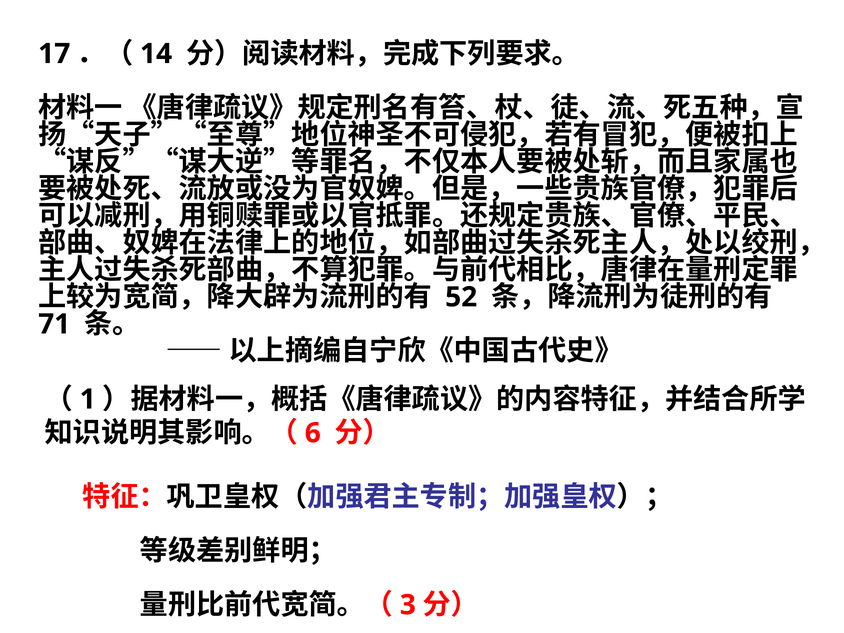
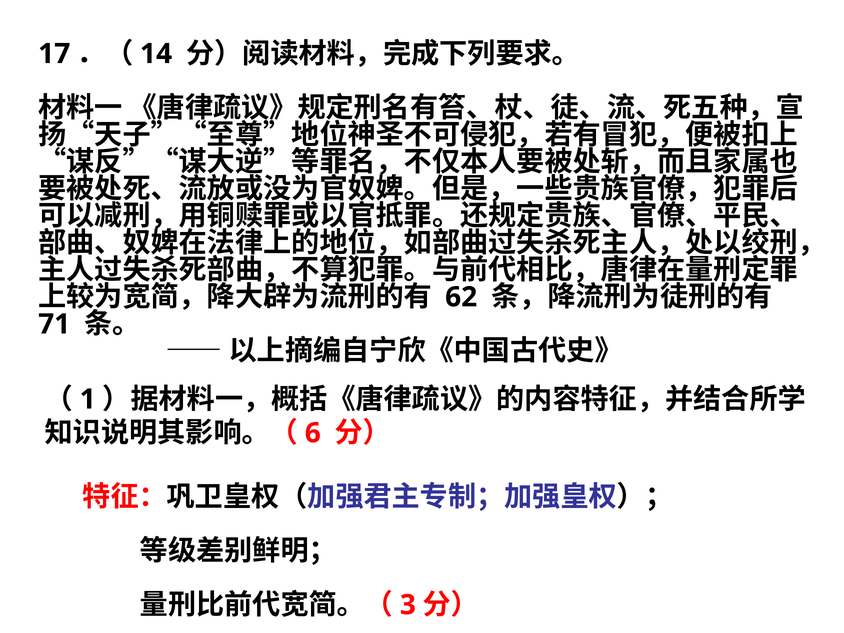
52: 52 -> 62
